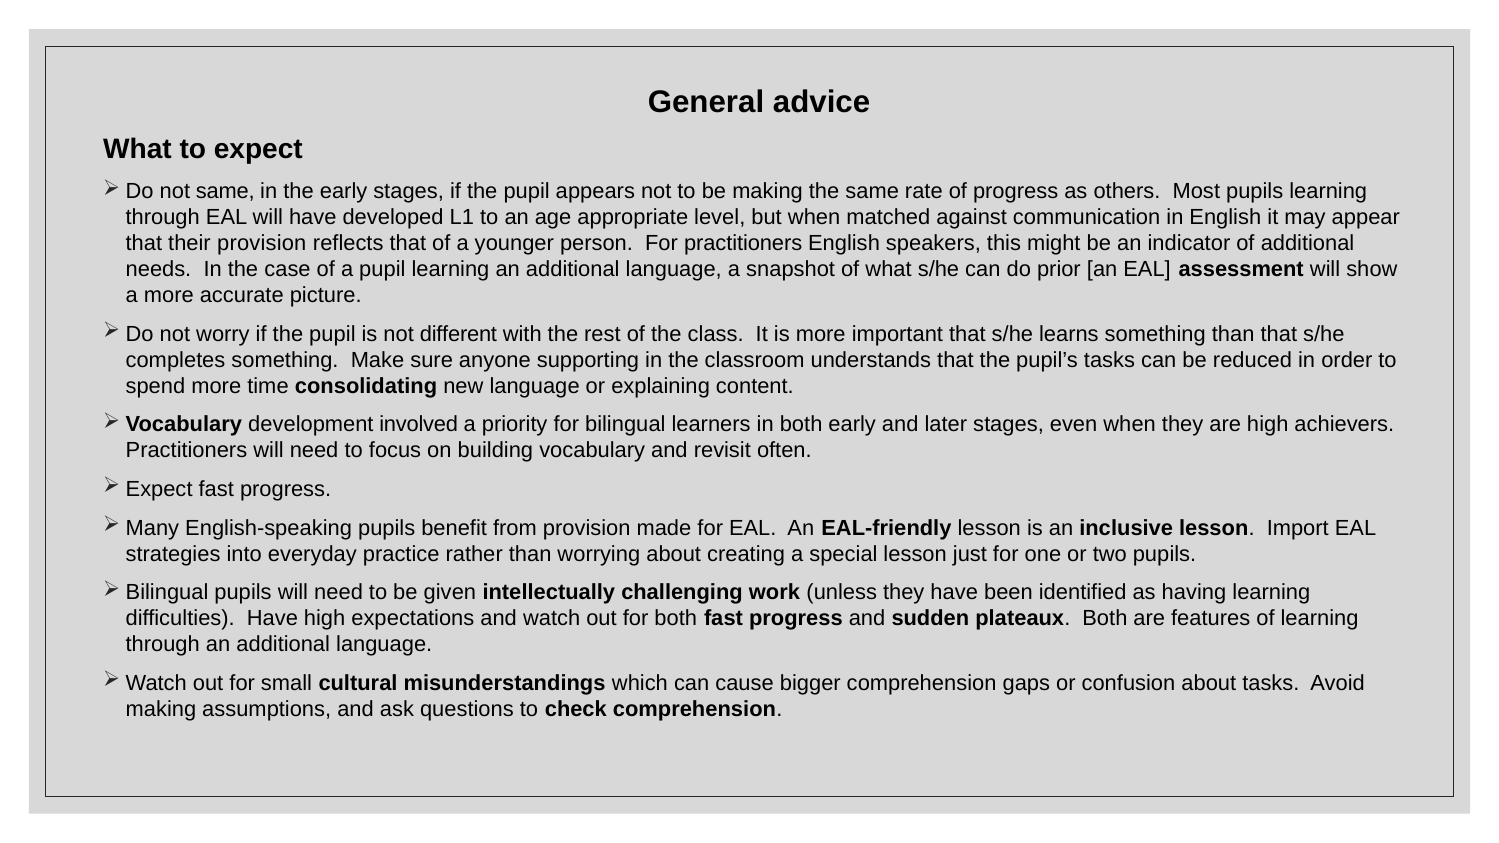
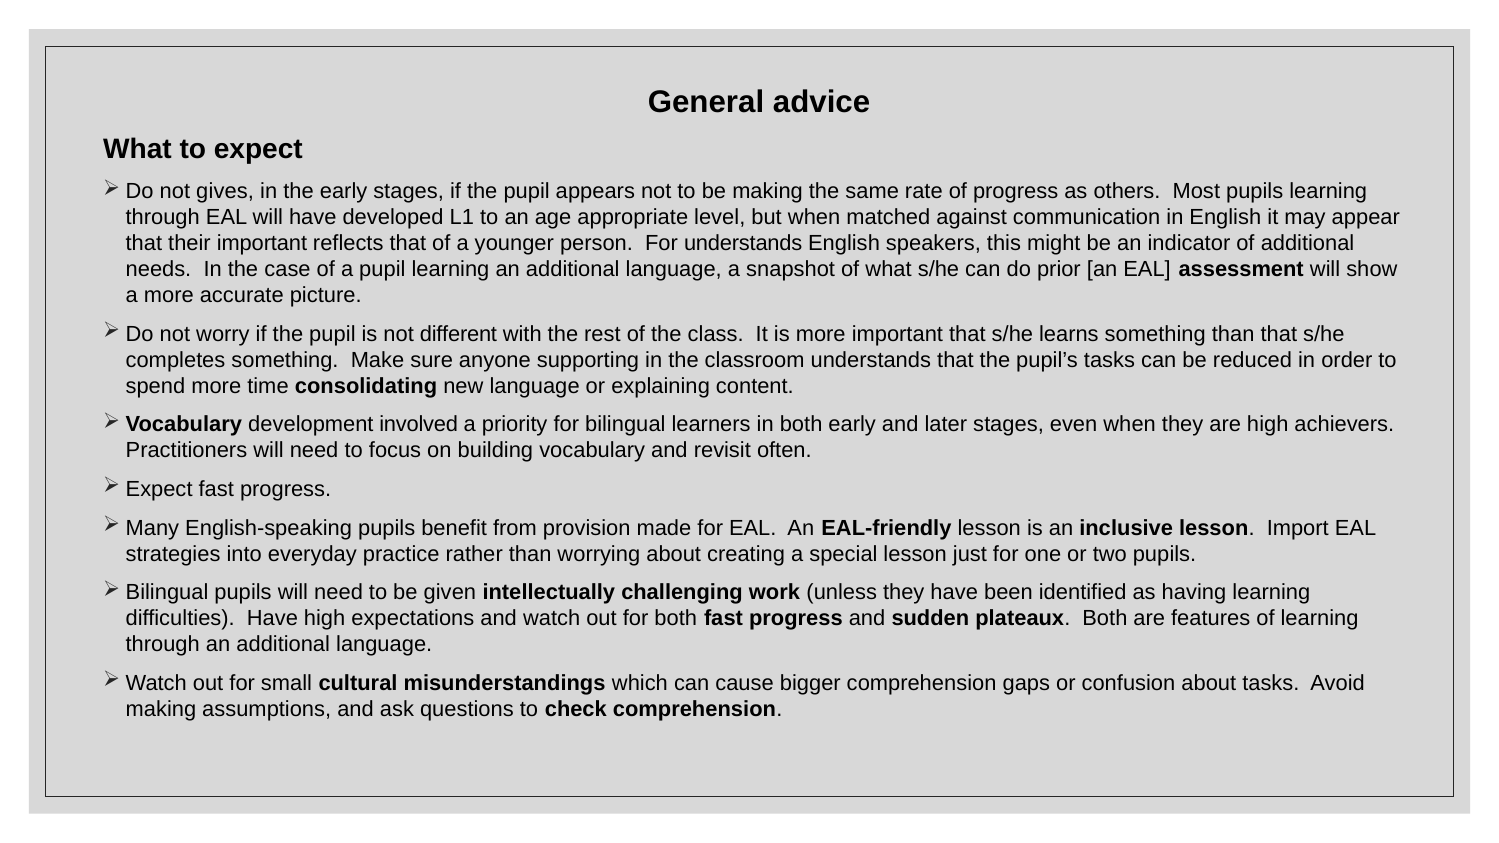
not same: same -> gives
their provision: provision -> important
For practitioners: practitioners -> understands
